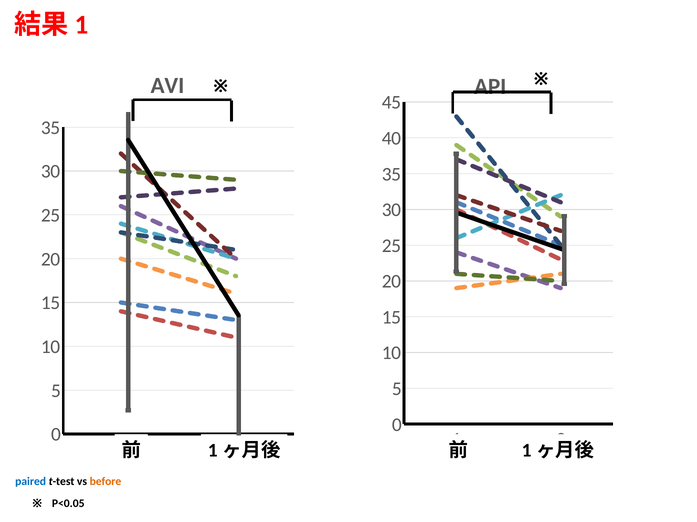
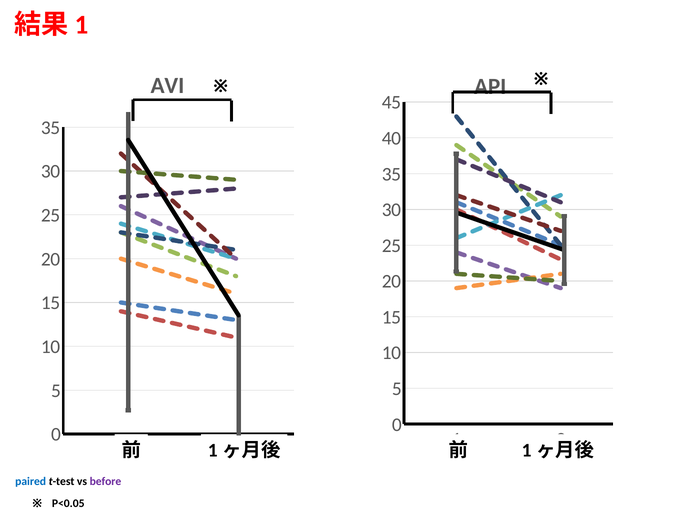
before colour: orange -> purple
